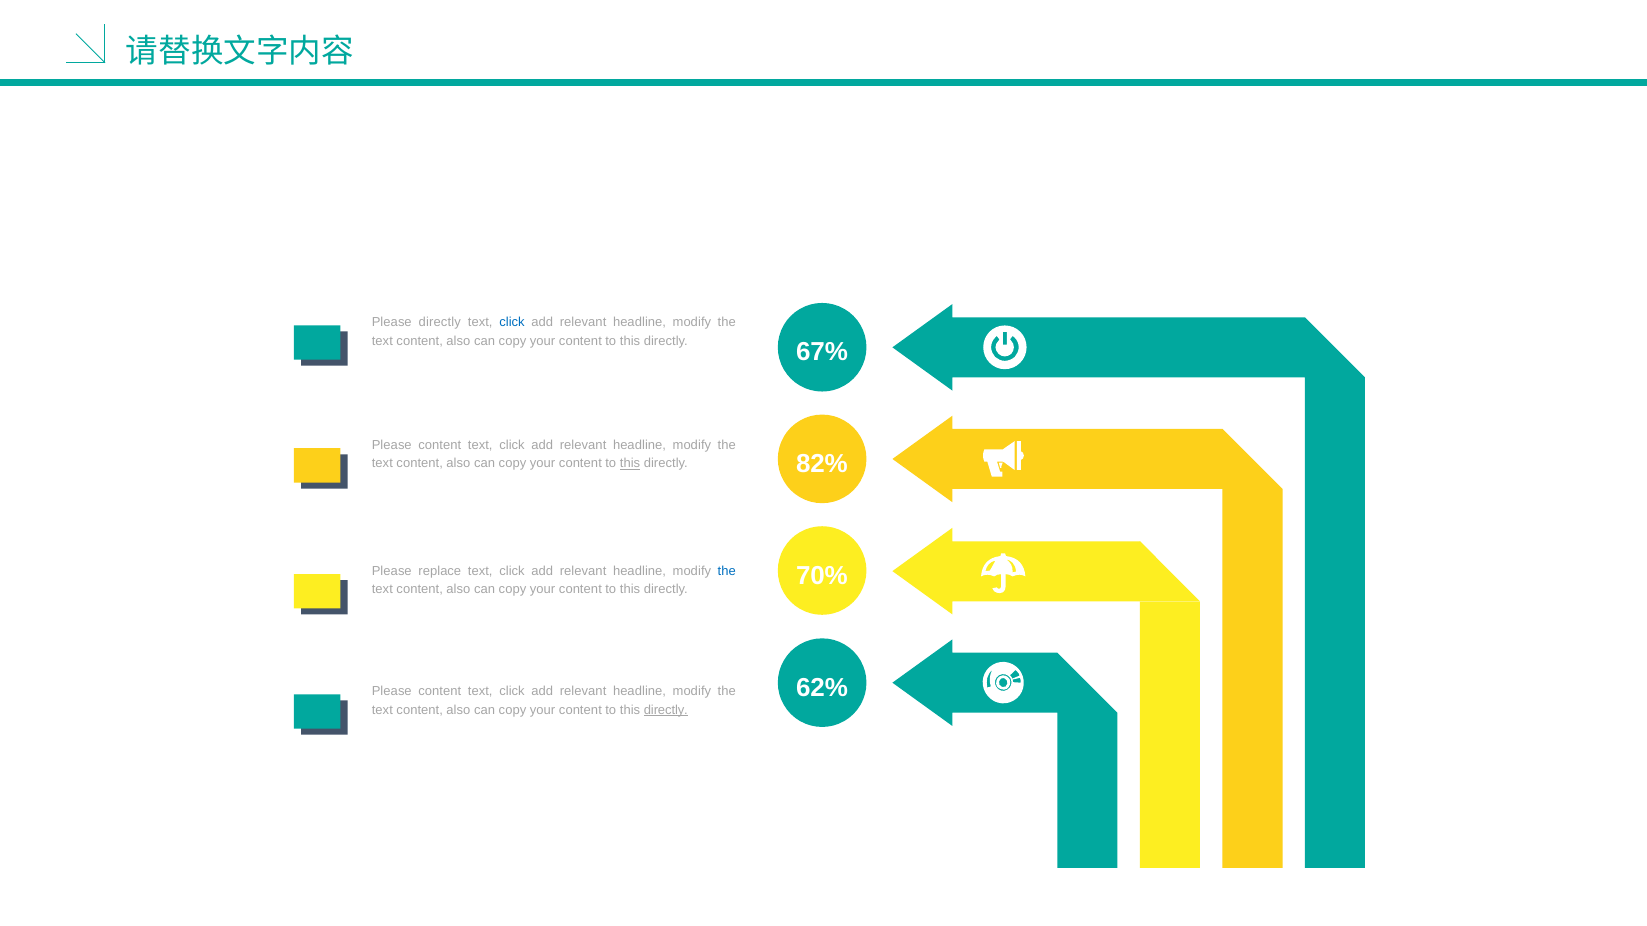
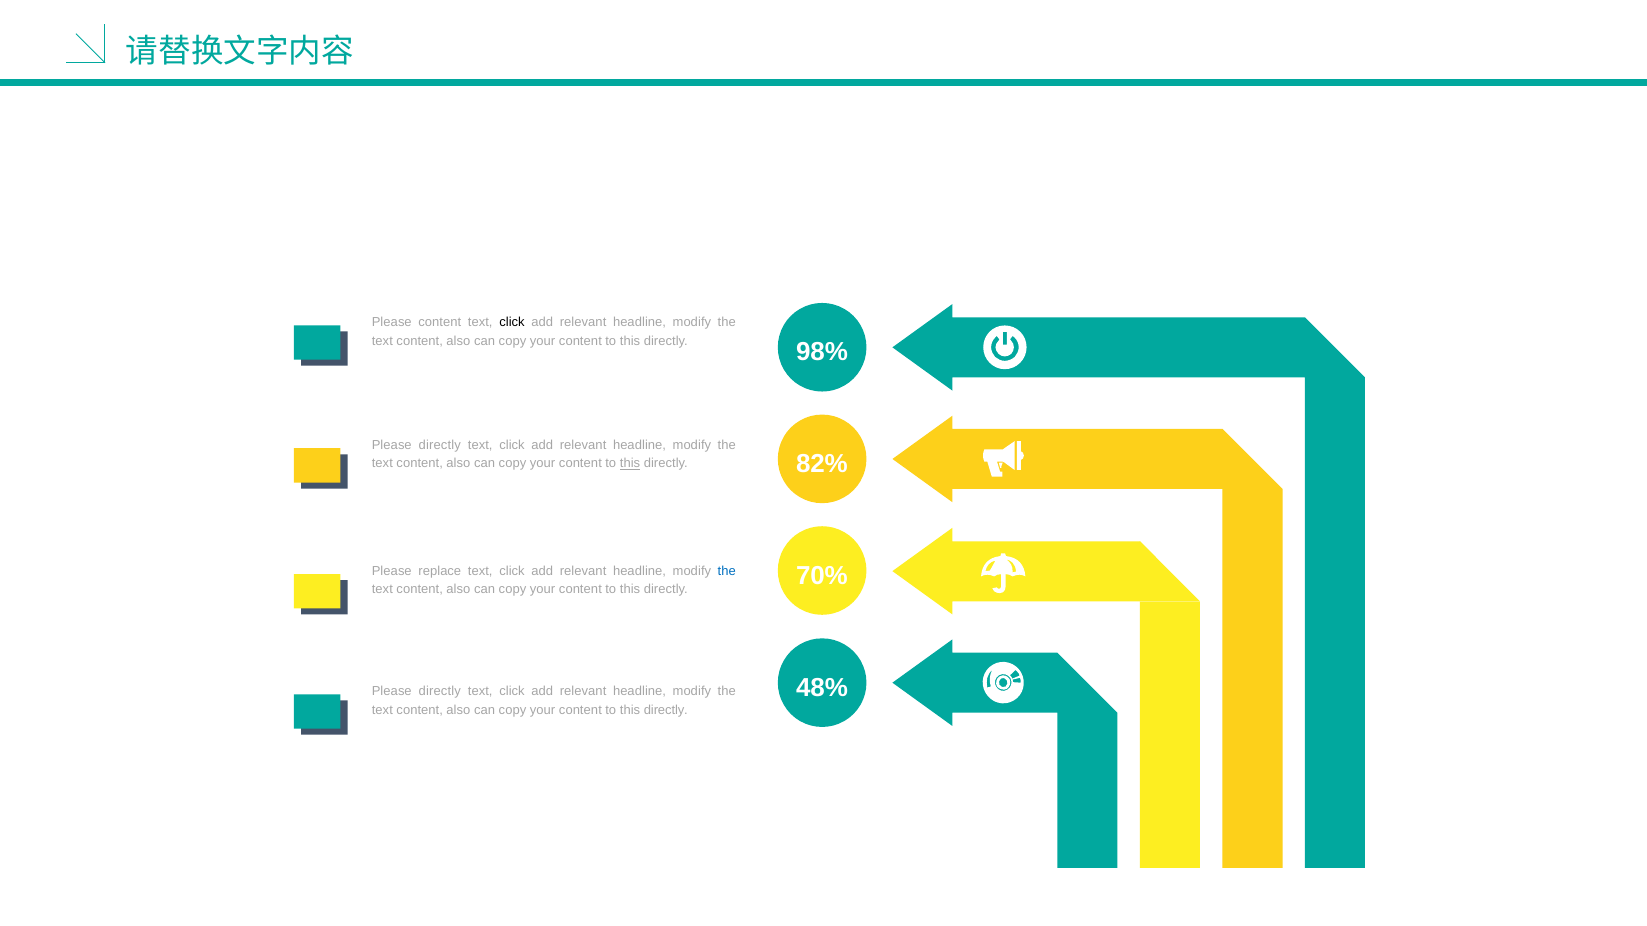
Please directly: directly -> content
click at (512, 322) colour: blue -> black
67%: 67% -> 98%
content at (440, 445): content -> directly
62%: 62% -> 48%
content at (440, 691): content -> directly
directly at (666, 710) underline: present -> none
